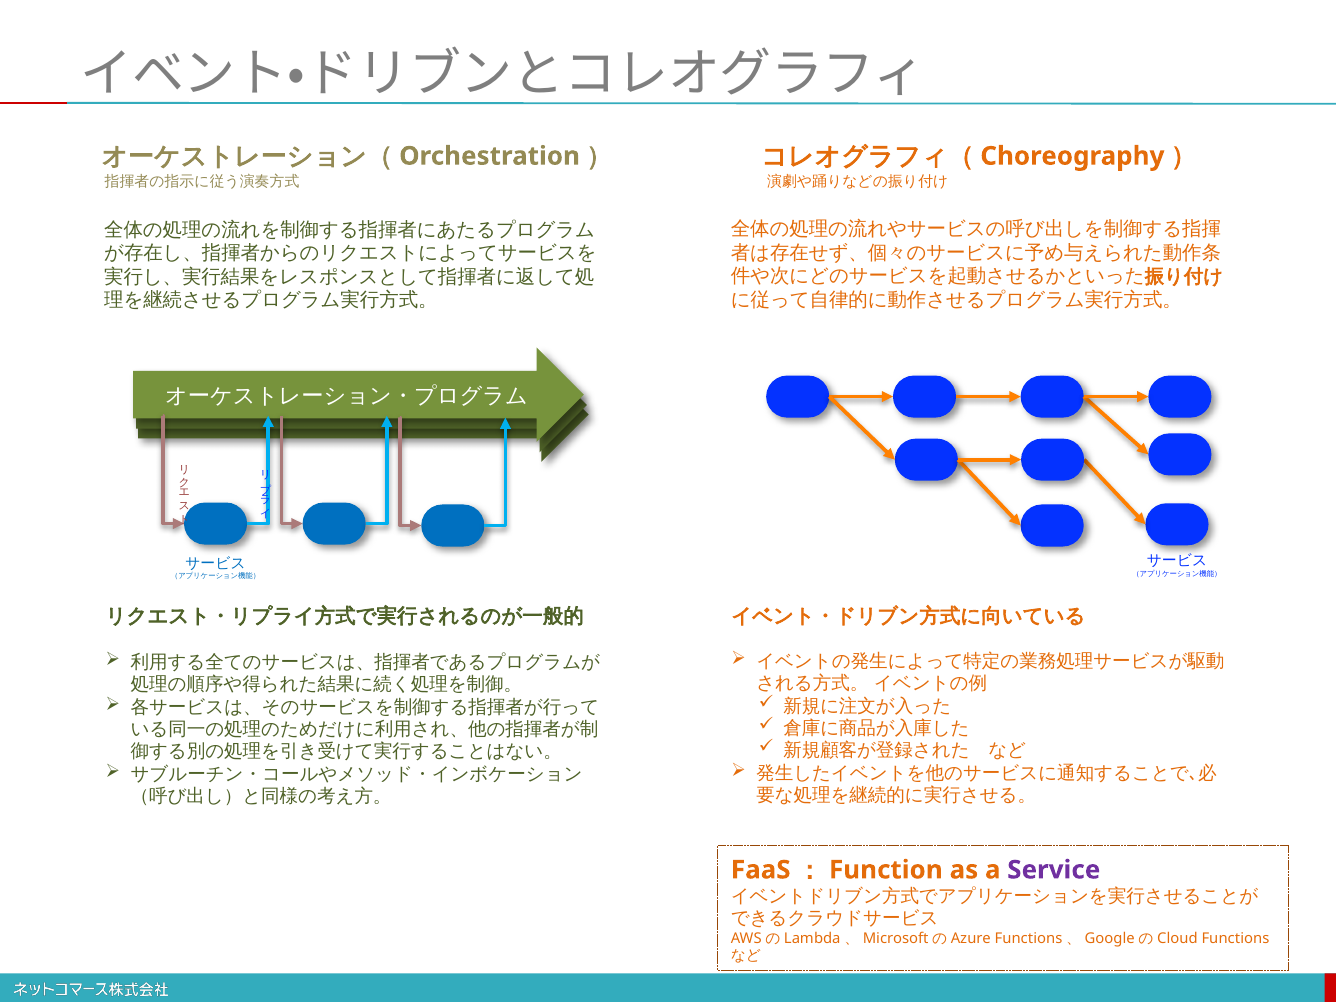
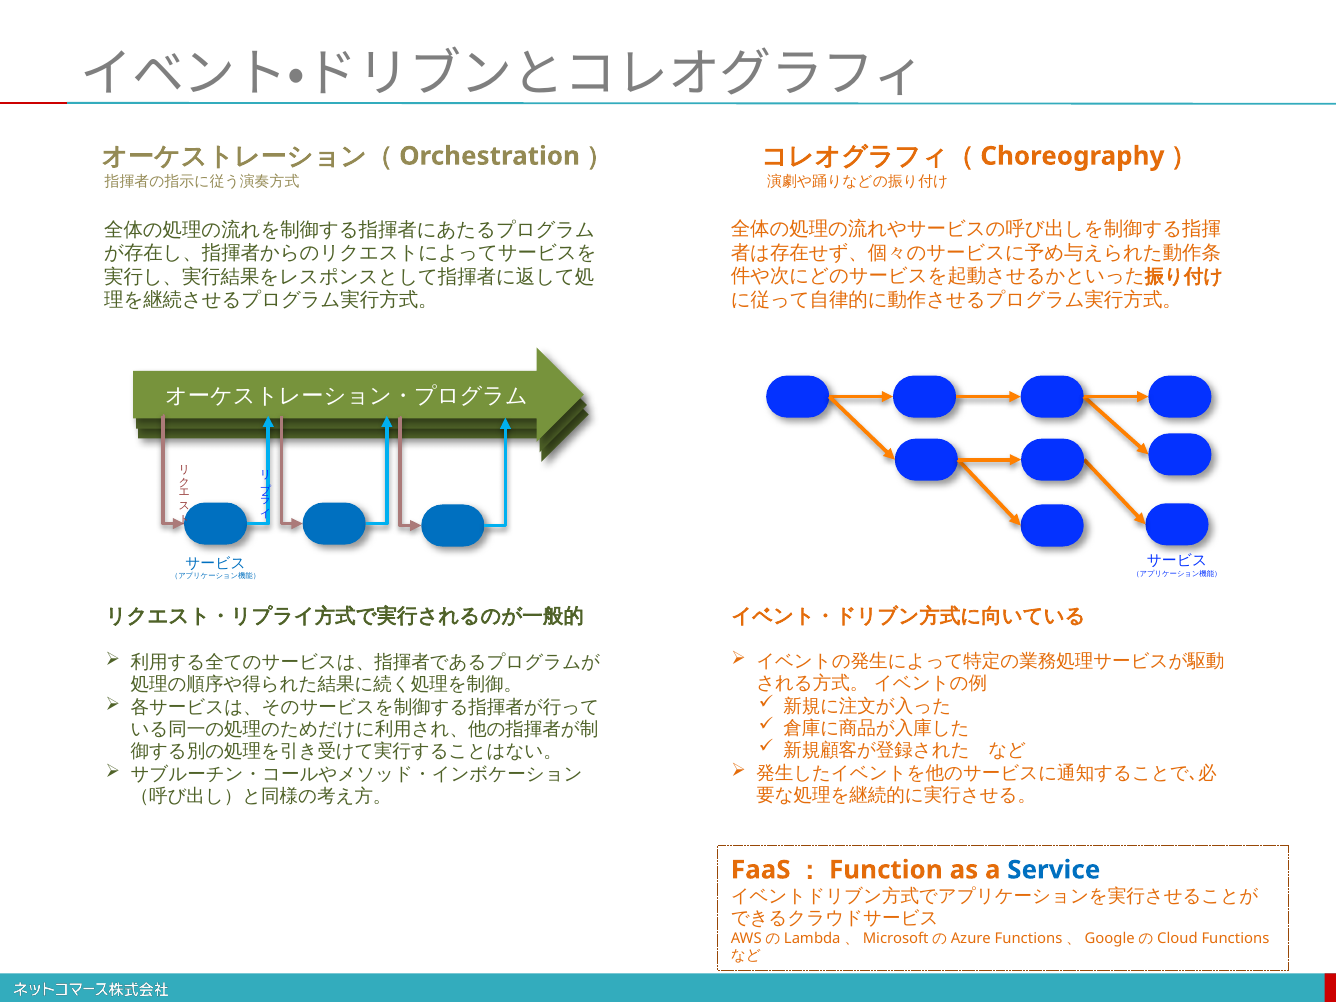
Service colour: purple -> blue
